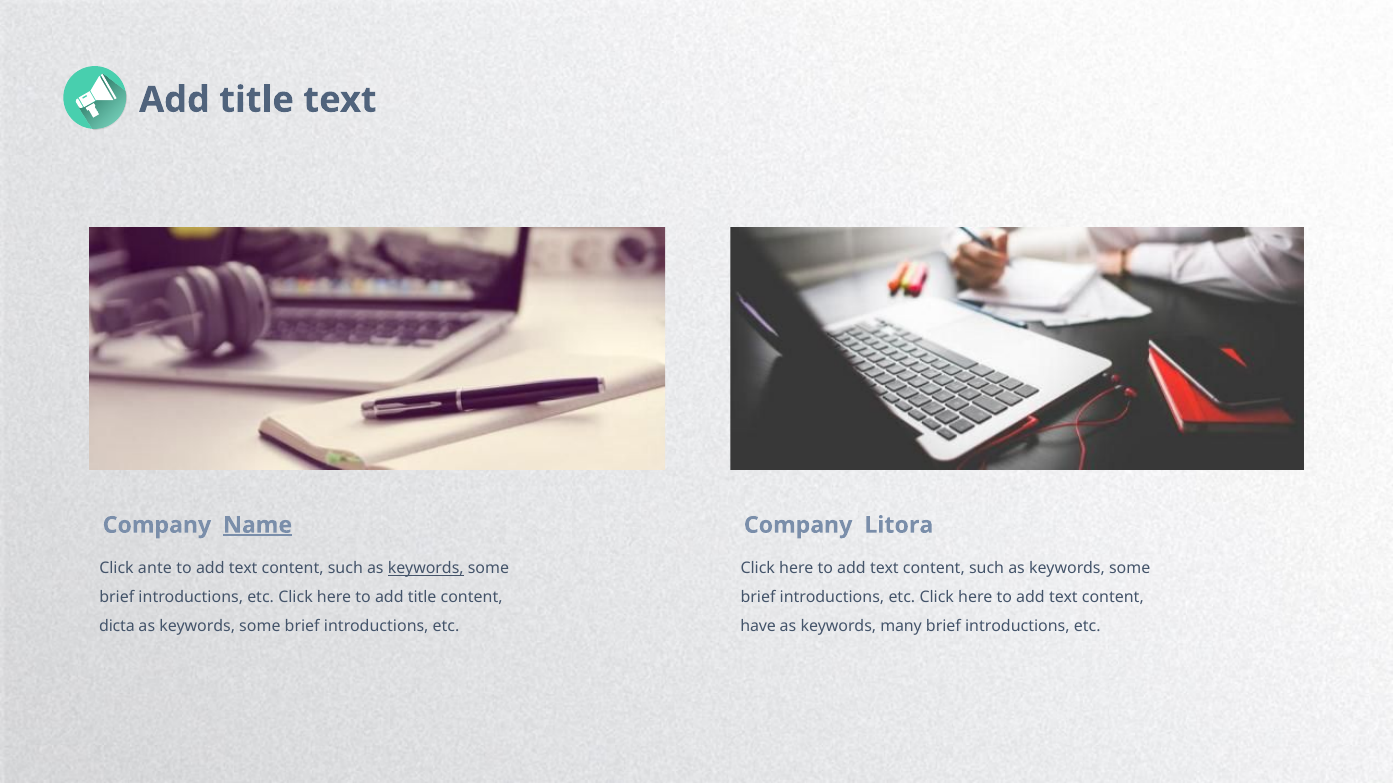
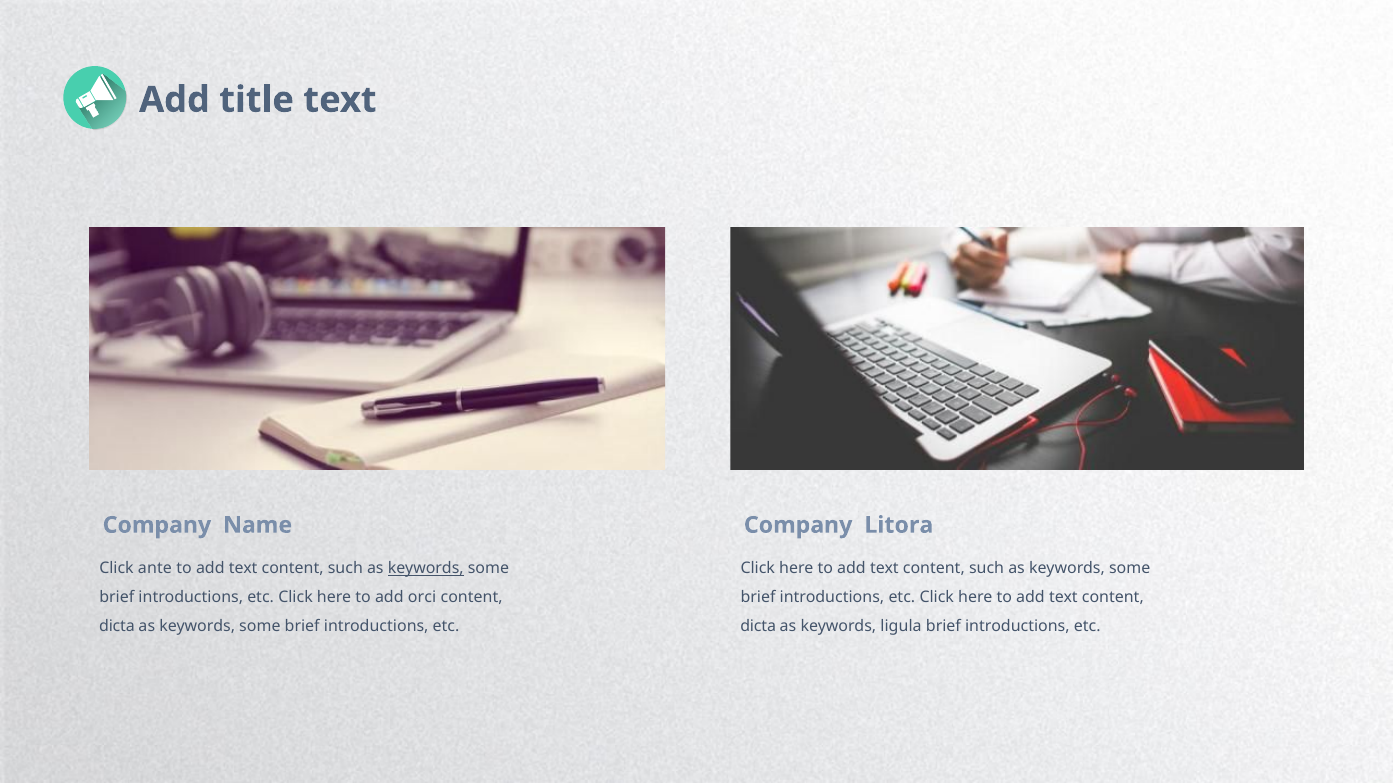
Name underline: present -> none
to add title: title -> orci
have at (758, 626): have -> dicta
many: many -> ligula
